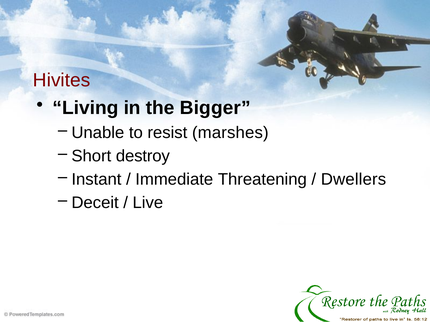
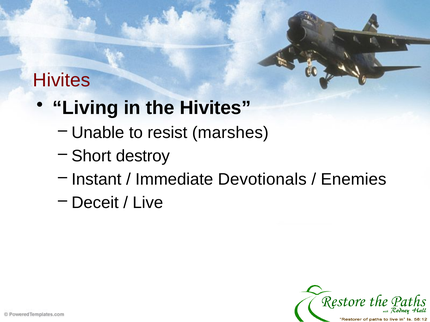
the Bigger: Bigger -> Hivites
Threatening: Threatening -> Devotionals
Dwellers: Dwellers -> Enemies
